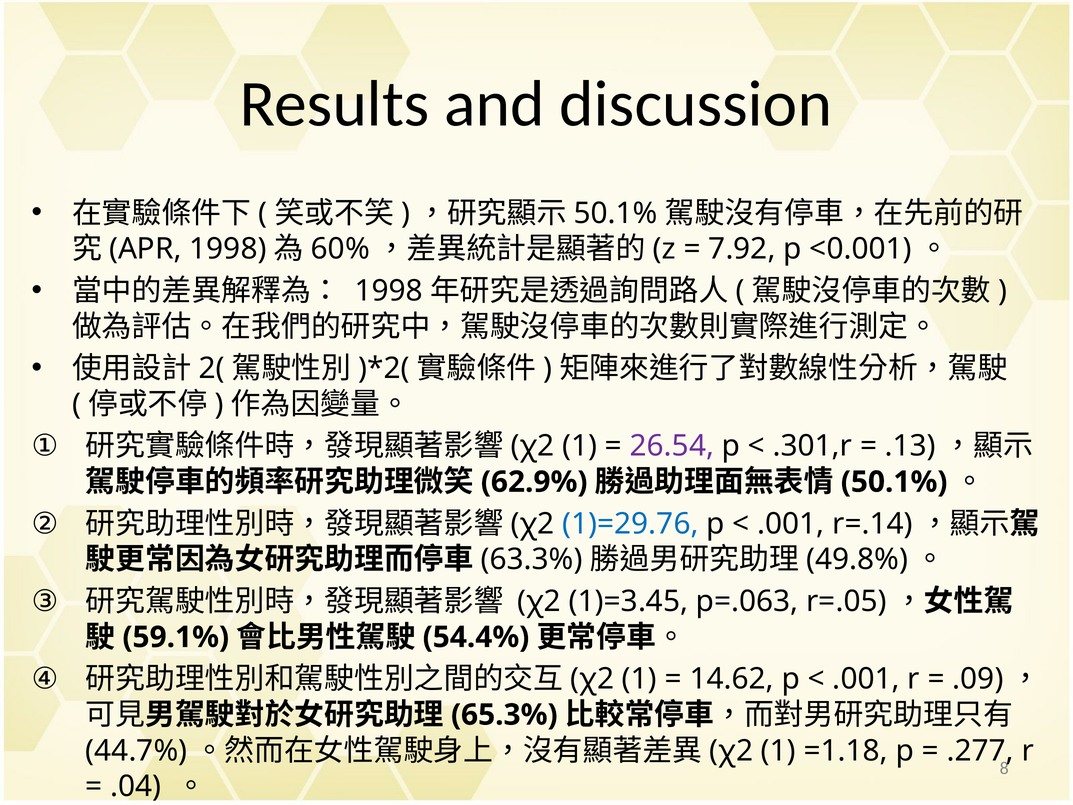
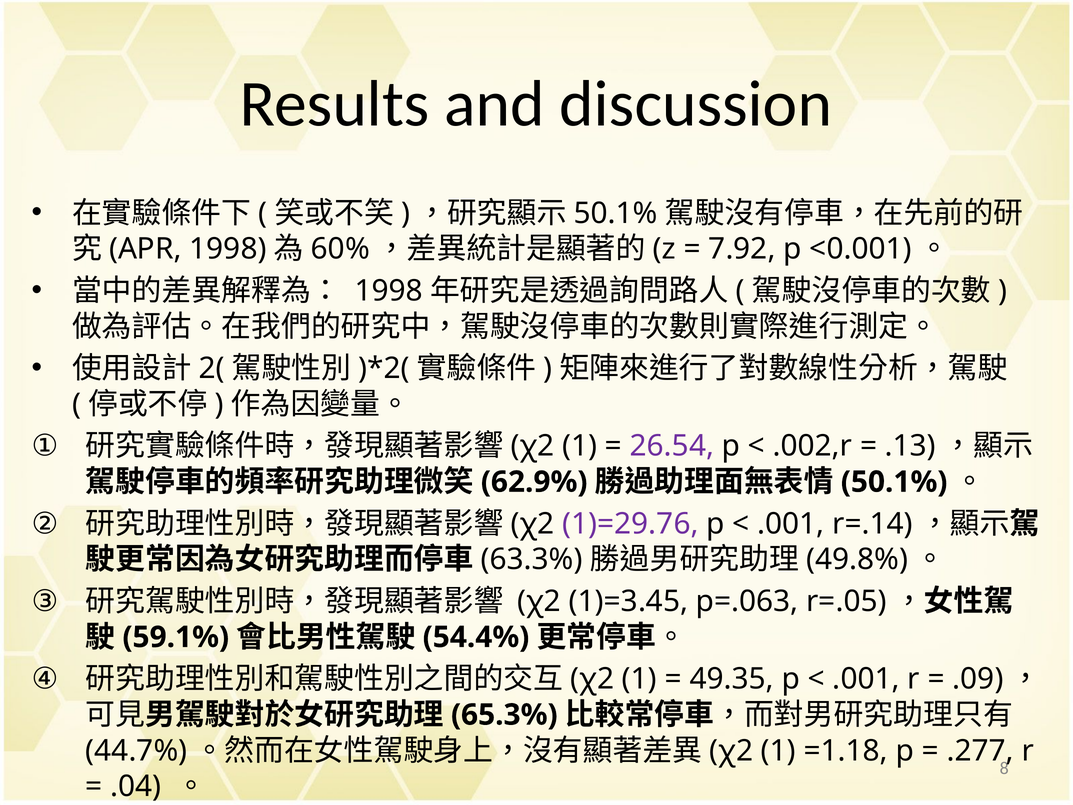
.301,r: .301,r -> .002,r
1)=29.76 colour: blue -> purple
14.62: 14.62 -> 49.35
